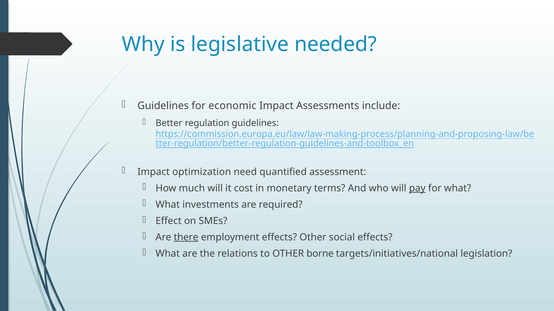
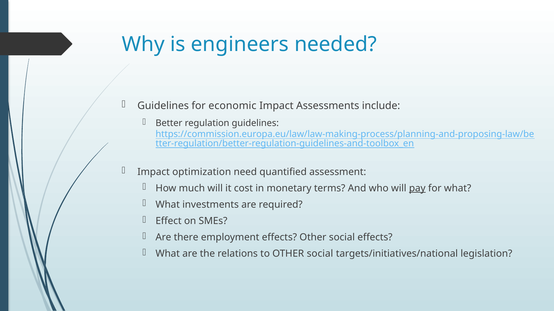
legislative: legislative -> engineers
there underline: present -> none
to OTHER borne: borne -> social
